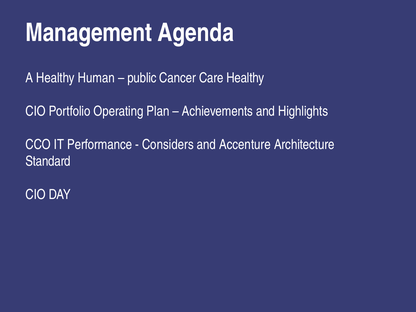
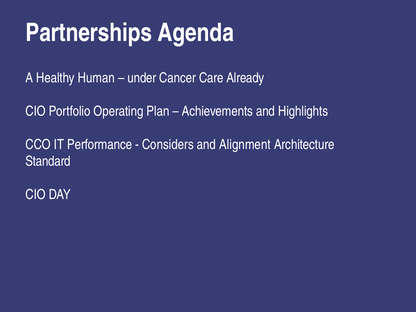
Management: Management -> Partnerships
public: public -> under
Care Healthy: Healthy -> Already
Accenture: Accenture -> Alignment
